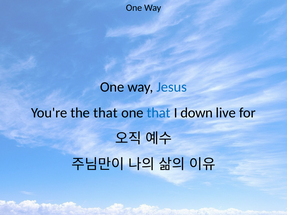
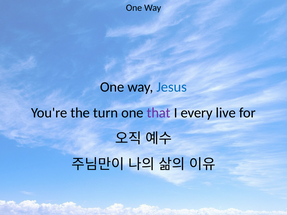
the that: that -> turn
that at (159, 113) colour: blue -> purple
down: down -> every
